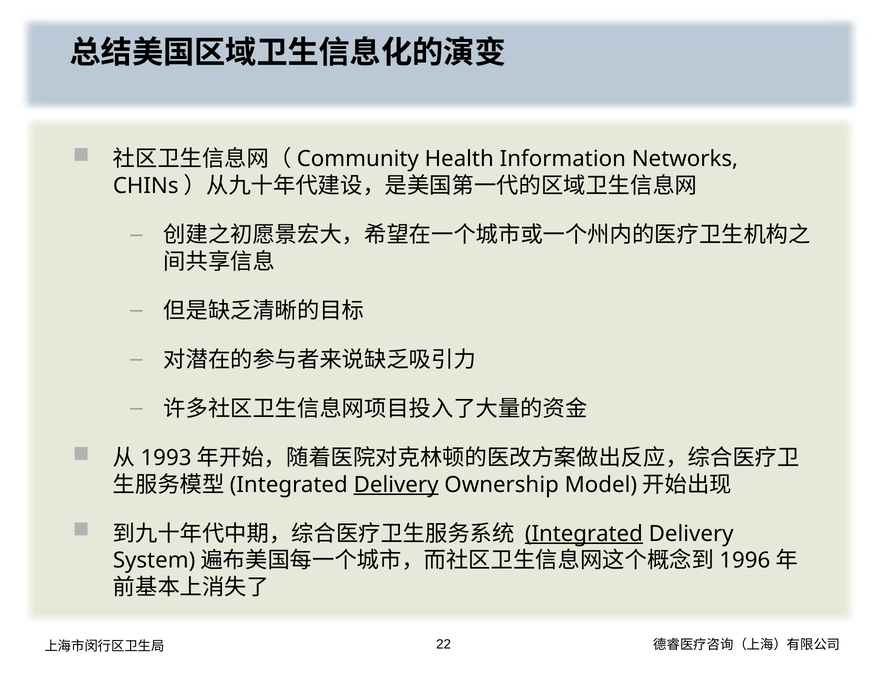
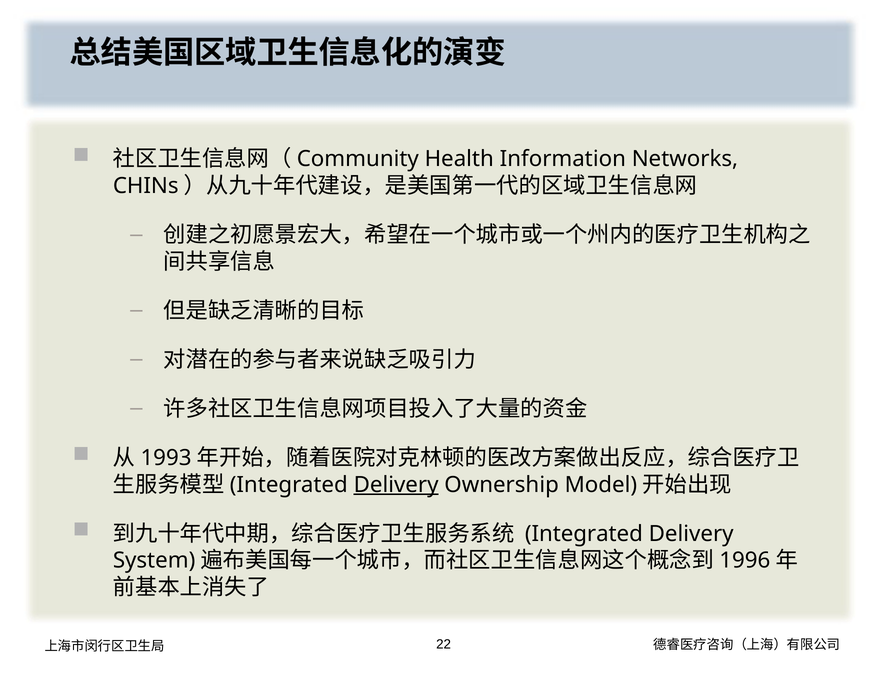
Integrated at (584, 533) underline: present -> none
